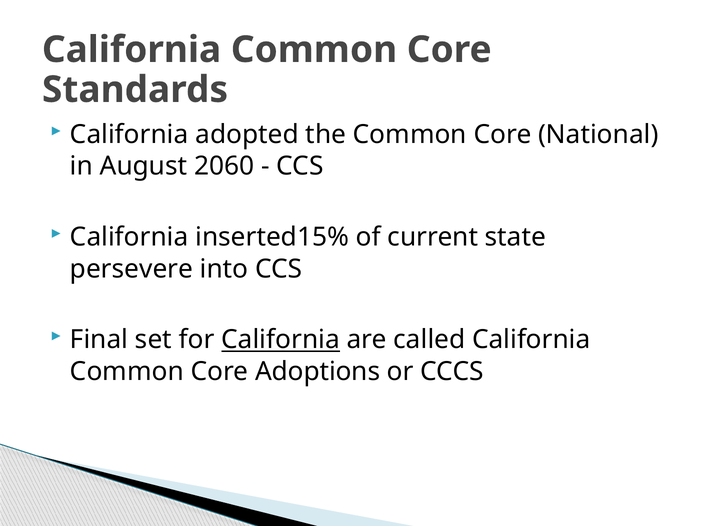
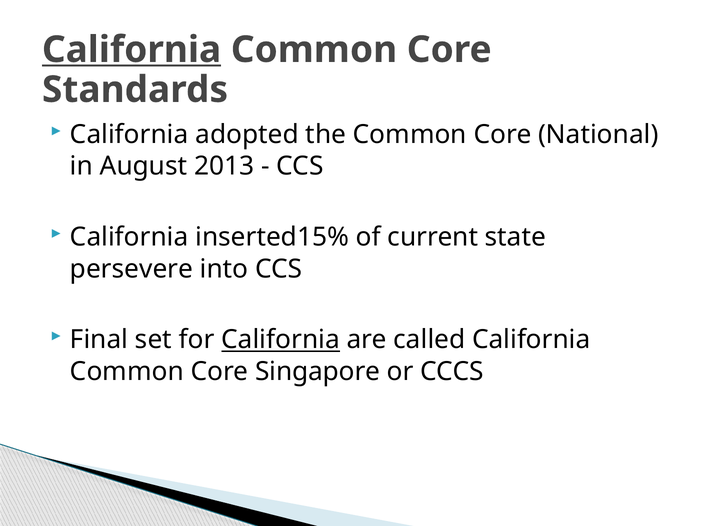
California at (132, 50) underline: none -> present
2060: 2060 -> 2013
Adoptions: Adoptions -> Singapore
